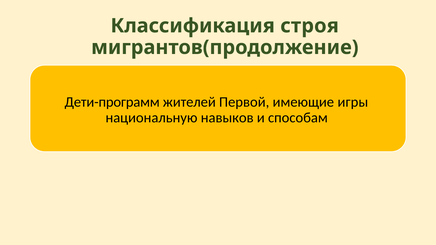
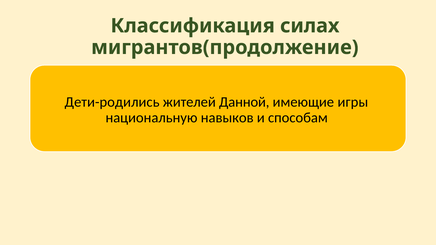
строя: строя -> силах
Дети-программ: Дети-программ -> Дети-родились
Первой: Первой -> Данной
